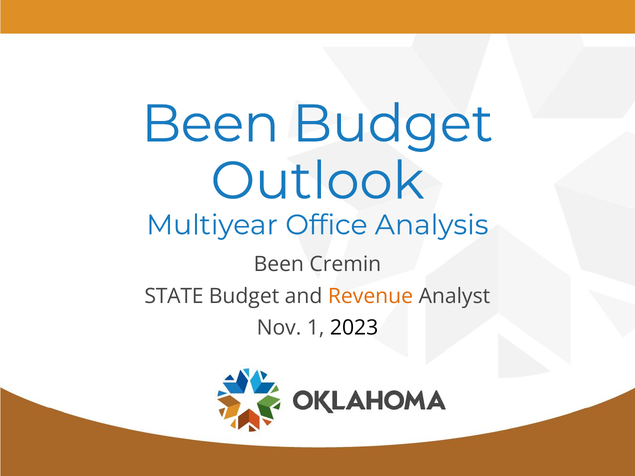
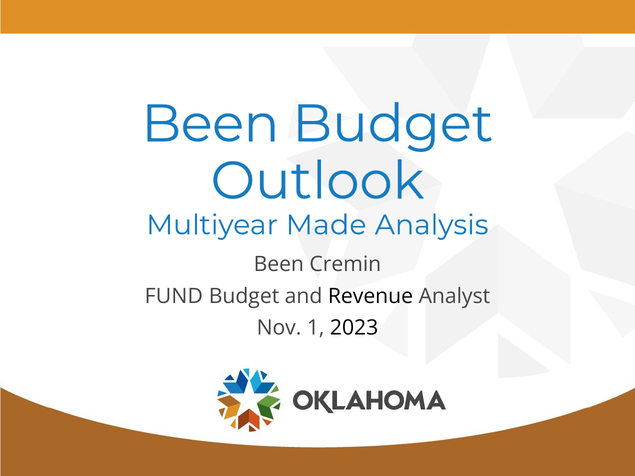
Office: Office -> Made
STATE: STATE -> FUND
Revenue colour: orange -> black
